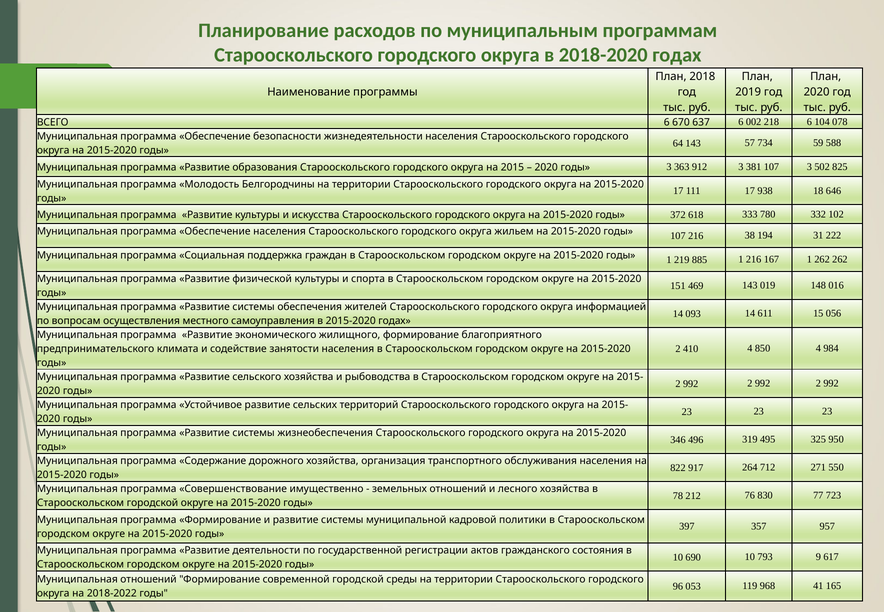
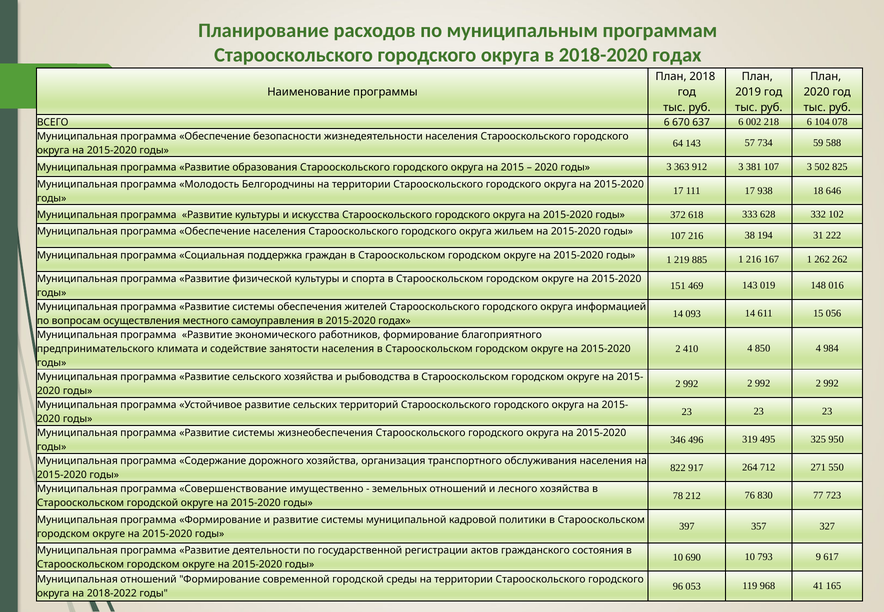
780: 780 -> 628
жилищного: жилищного -> работников
957: 957 -> 327
